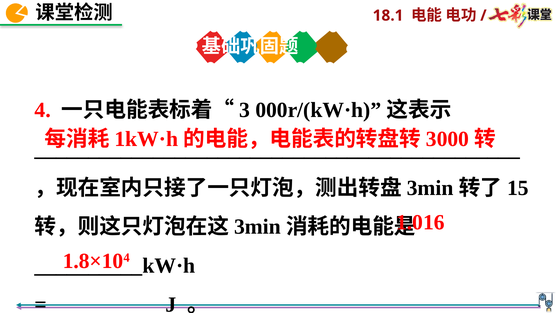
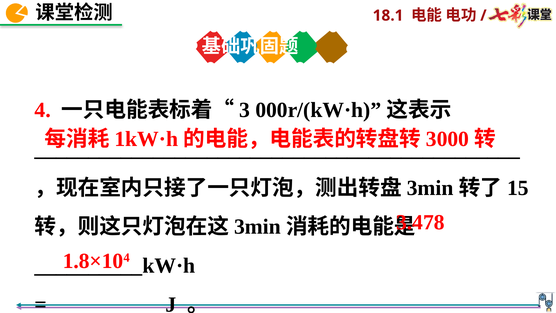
1.016: 1.016 -> 3.478
